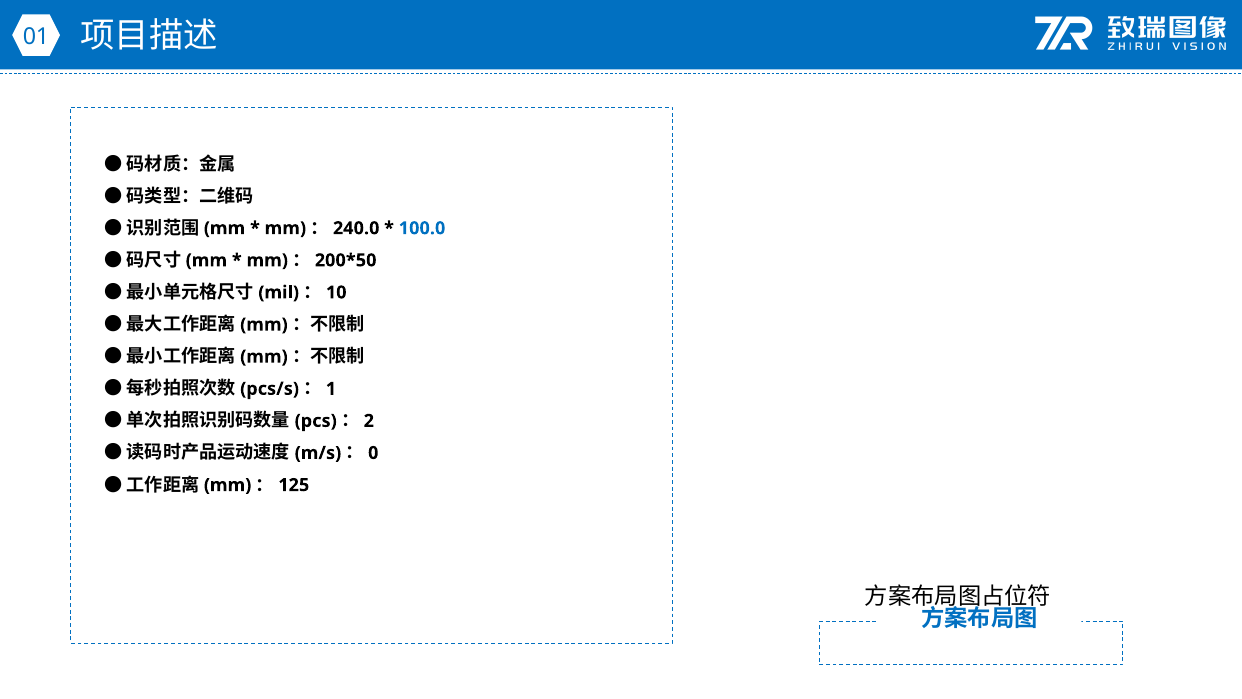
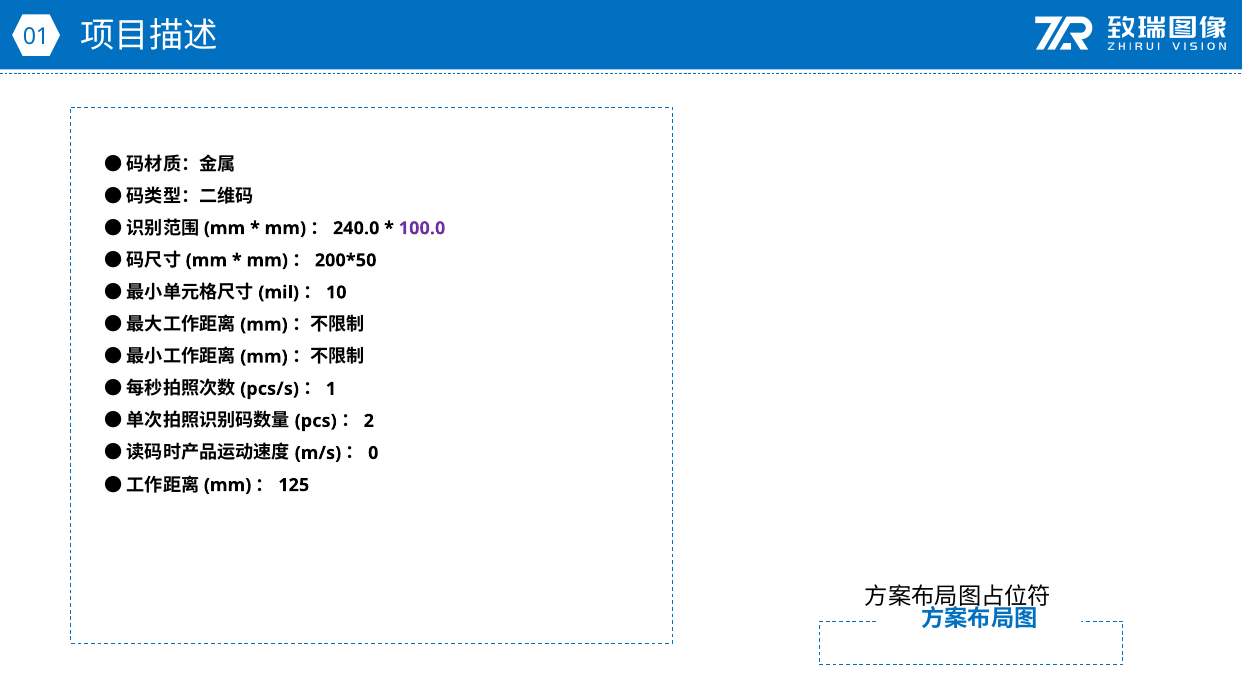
100.0 colour: blue -> purple
